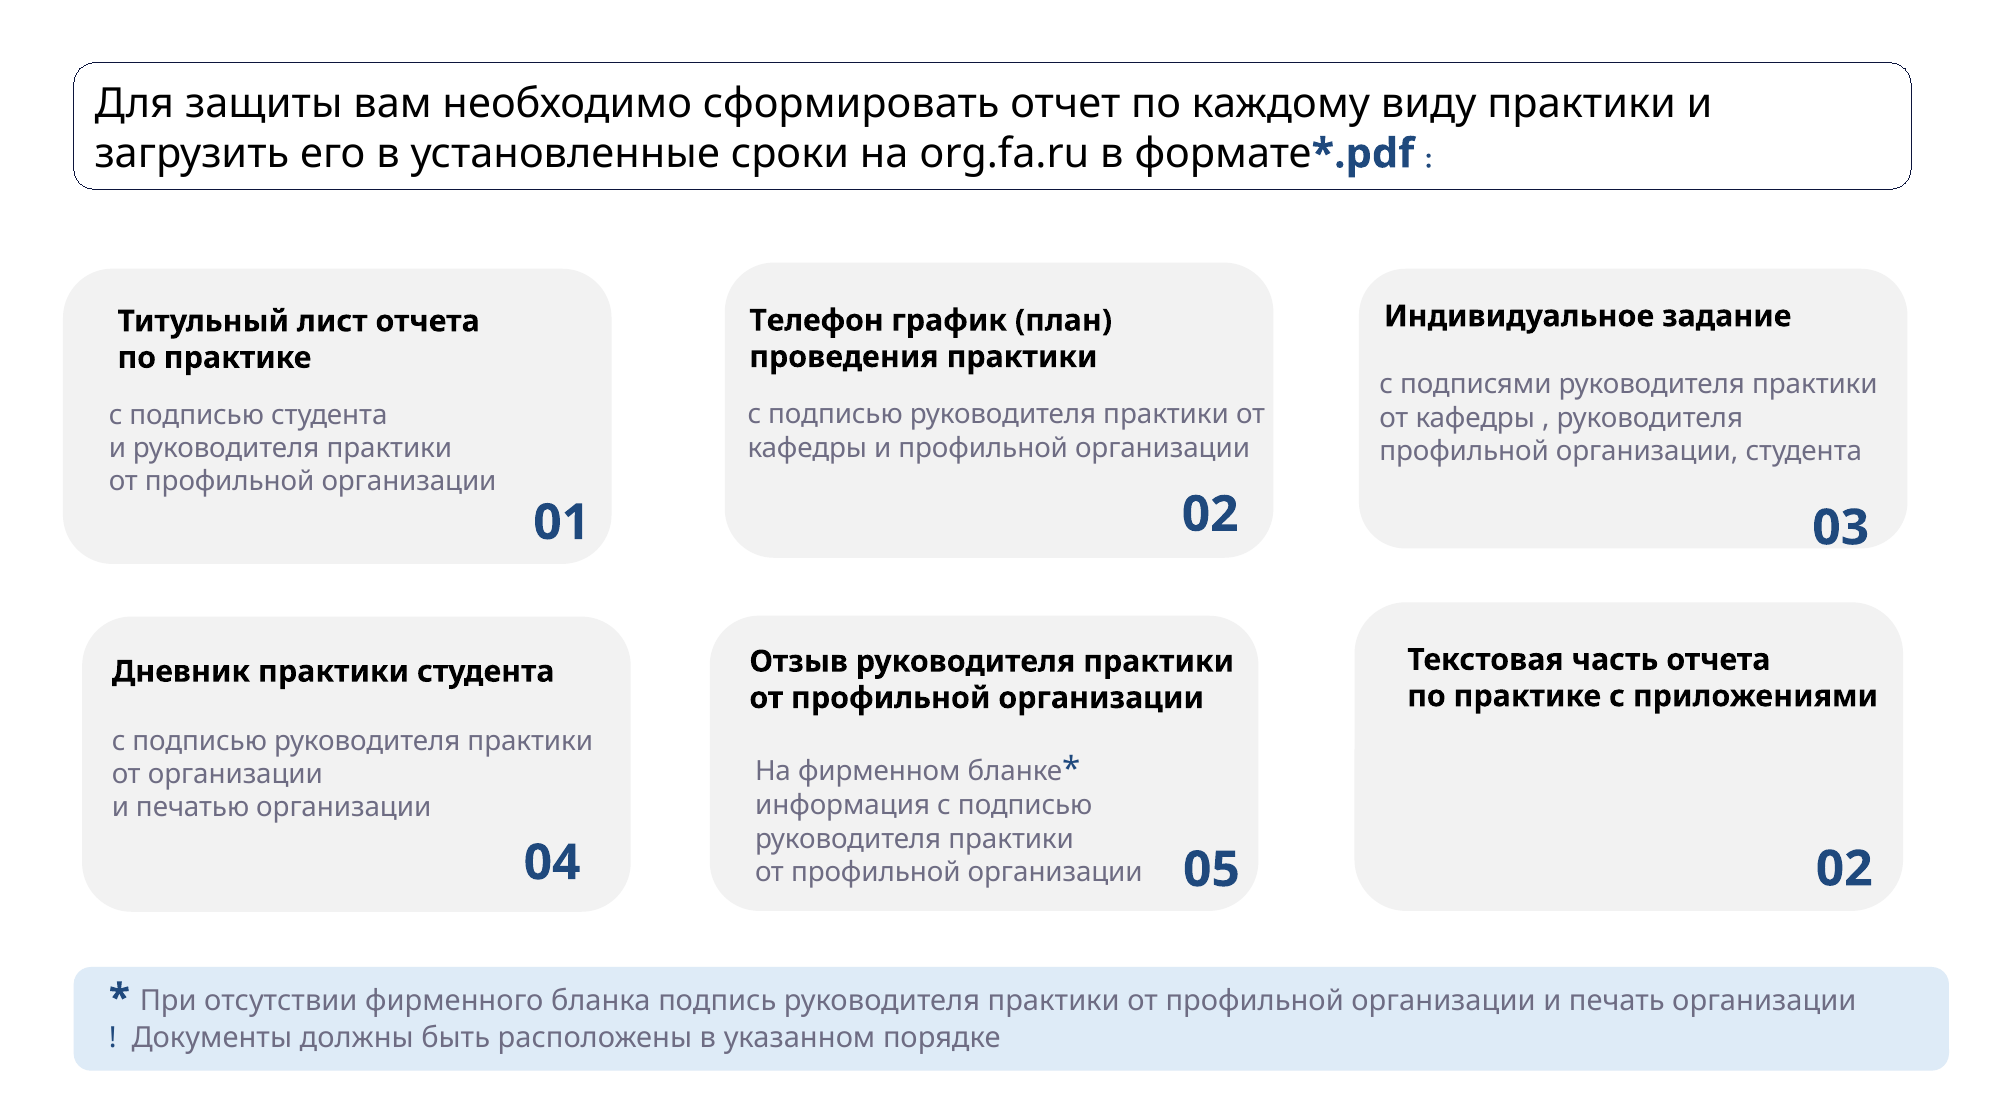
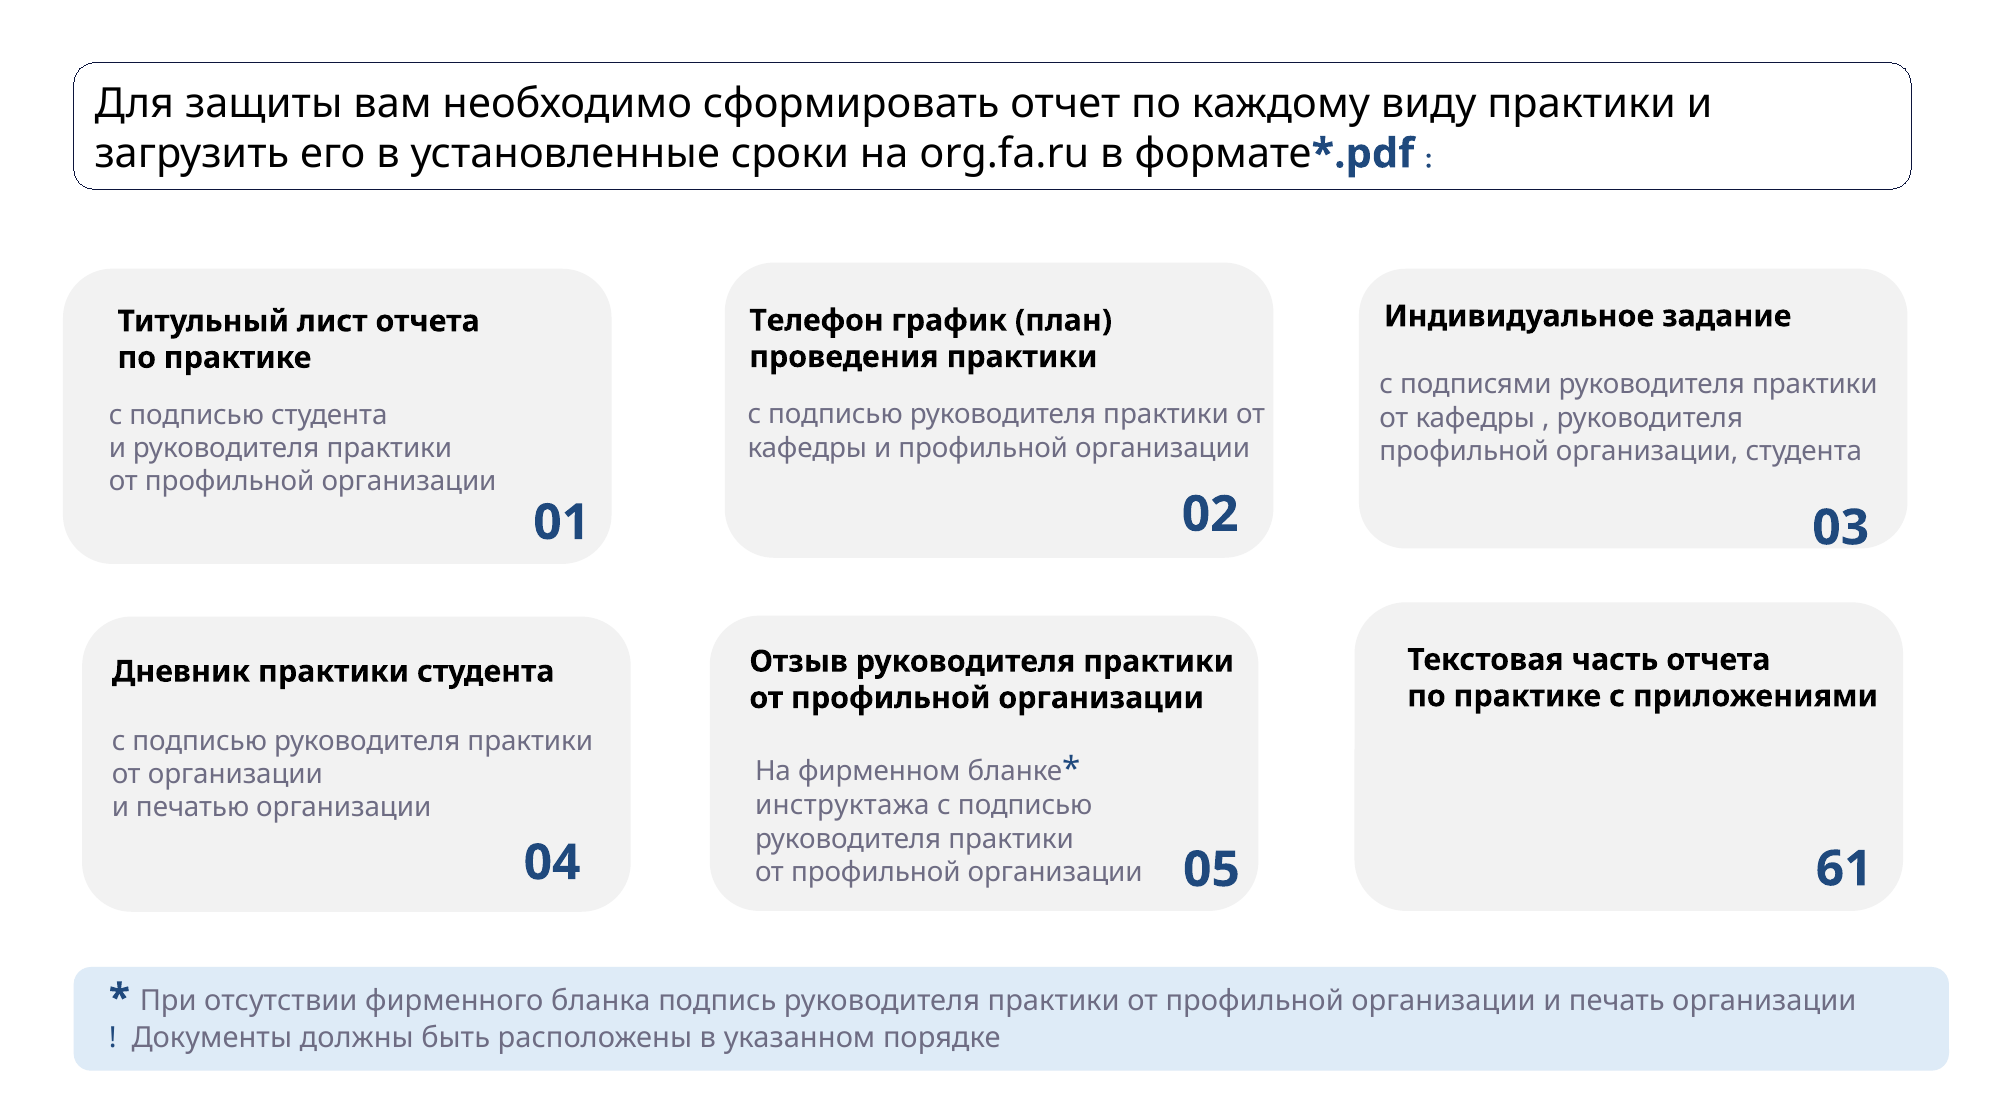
информация: информация -> инструктажа
05 02: 02 -> 61
